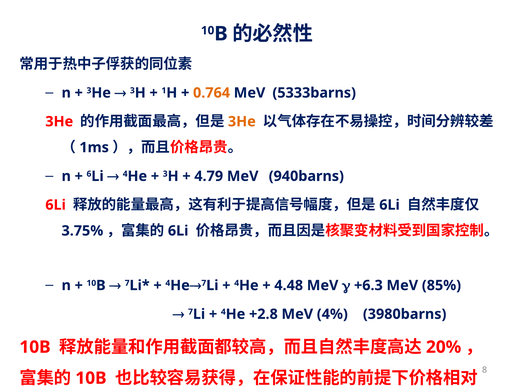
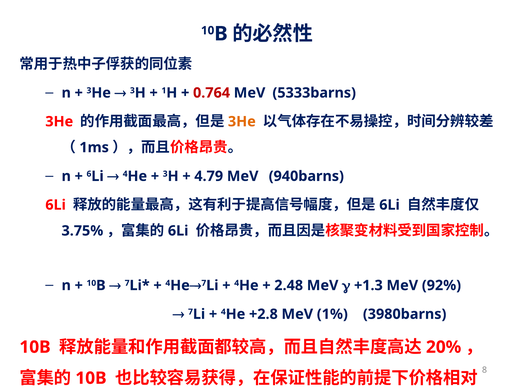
0.764 colour: orange -> red
4.48: 4.48 -> 2.48
+6.3: +6.3 -> +1.3
85%: 85% -> 92%
4%: 4% -> 1%
